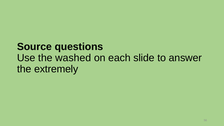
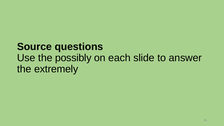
washed: washed -> possibly
